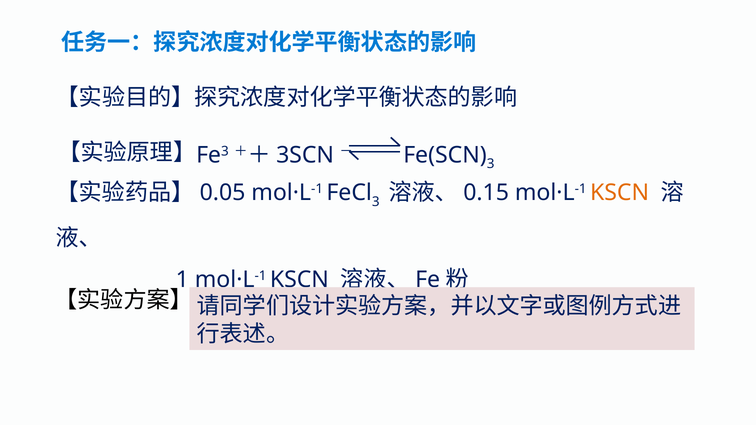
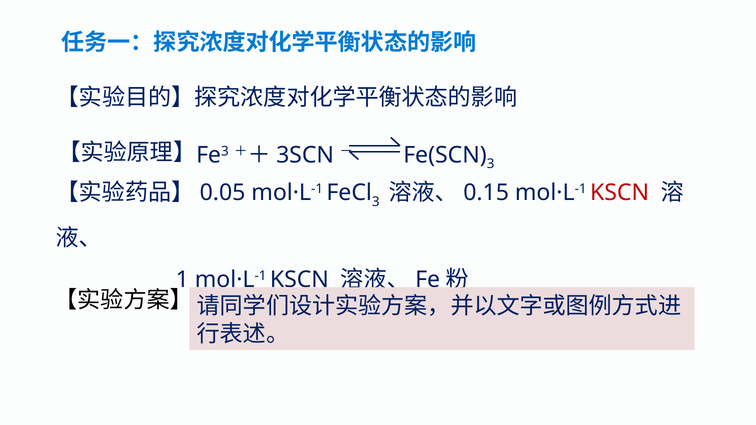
KSCN at (620, 193) colour: orange -> red
